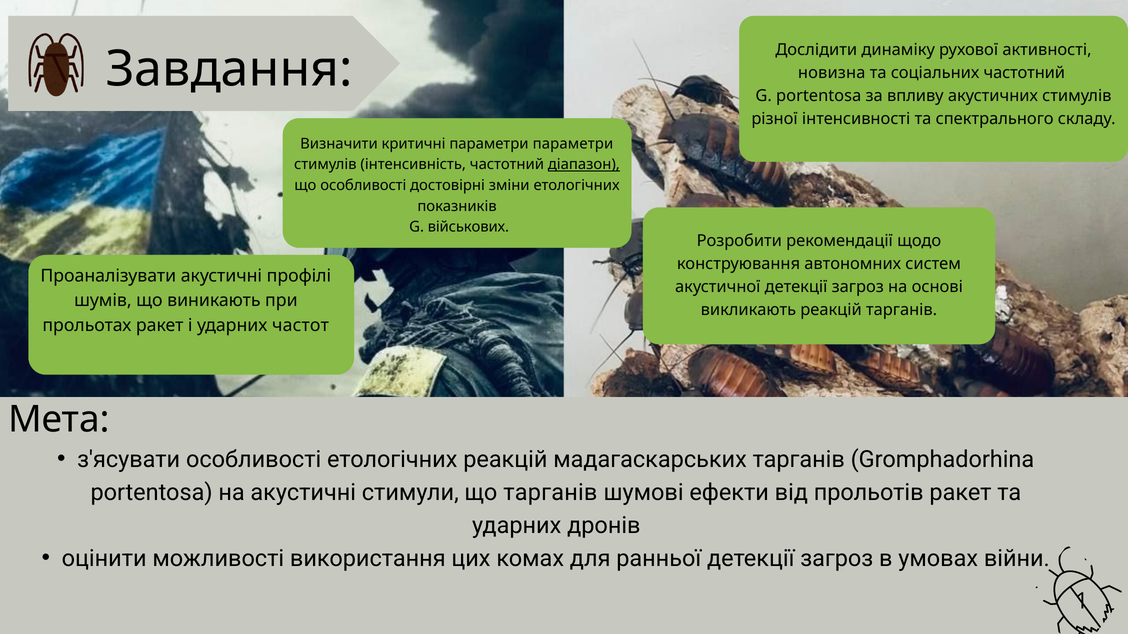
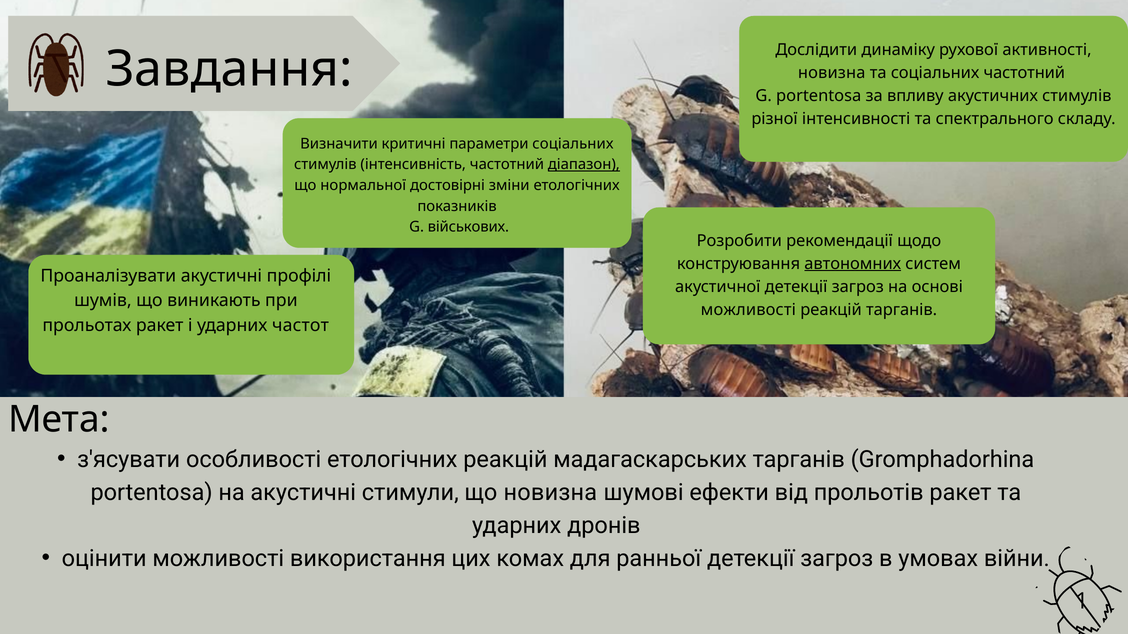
параметри параметри: параметри -> соціальних
що особливості: особливості -> нормальної
автономних underline: none -> present
викликають at (748, 310): викликають -> можливості
що тарганів: тарганів -> новизна
